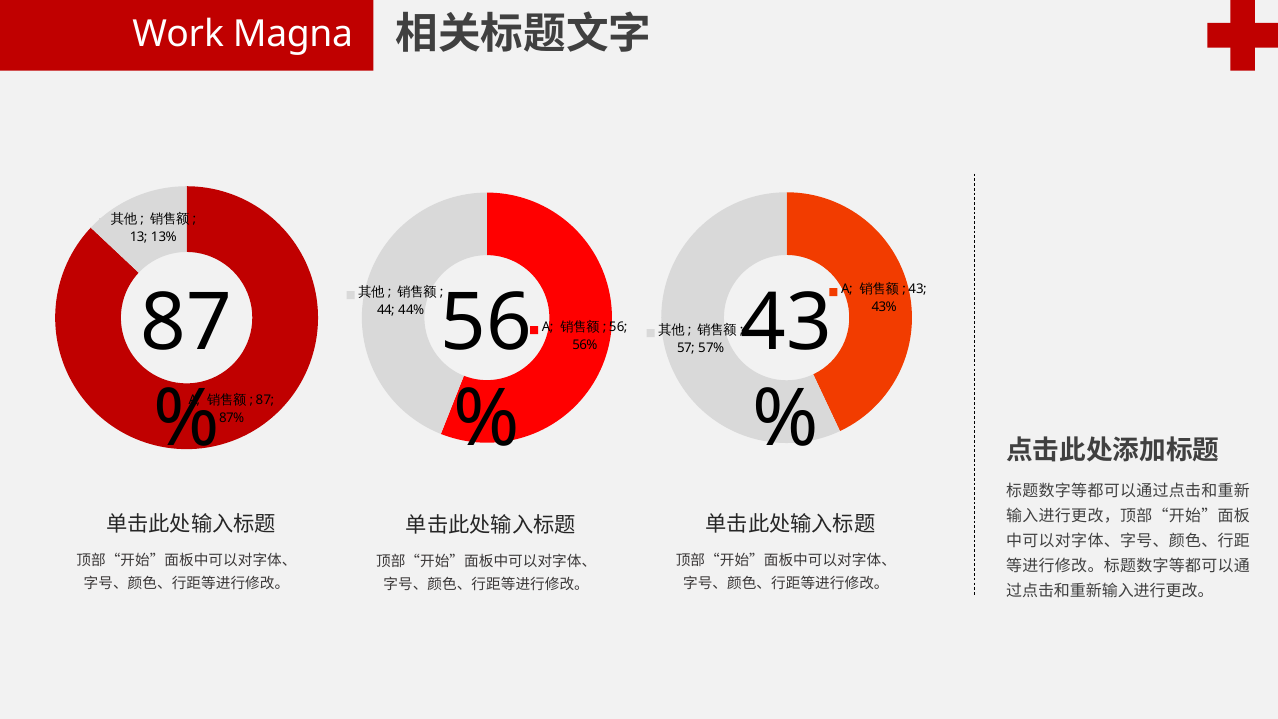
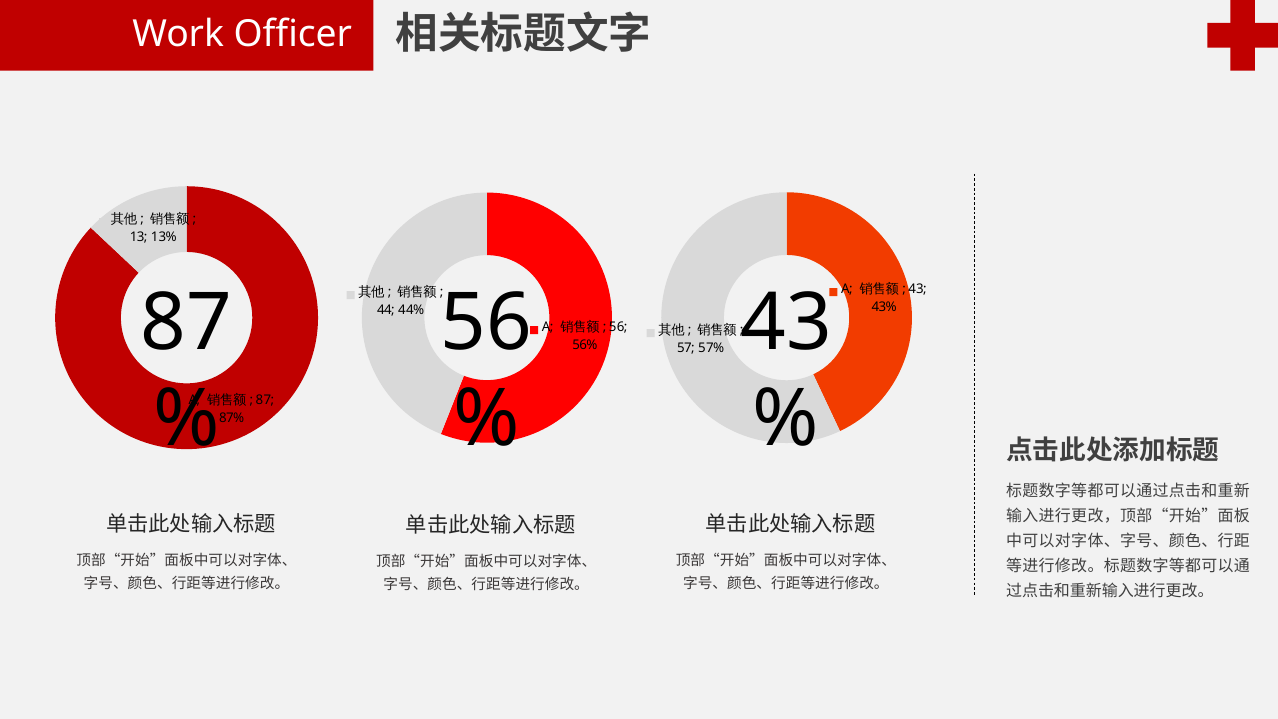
Magna: Magna -> Officer
